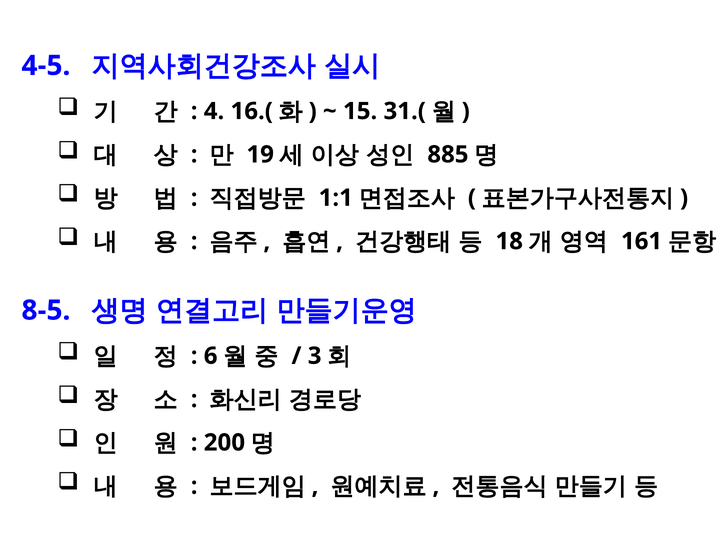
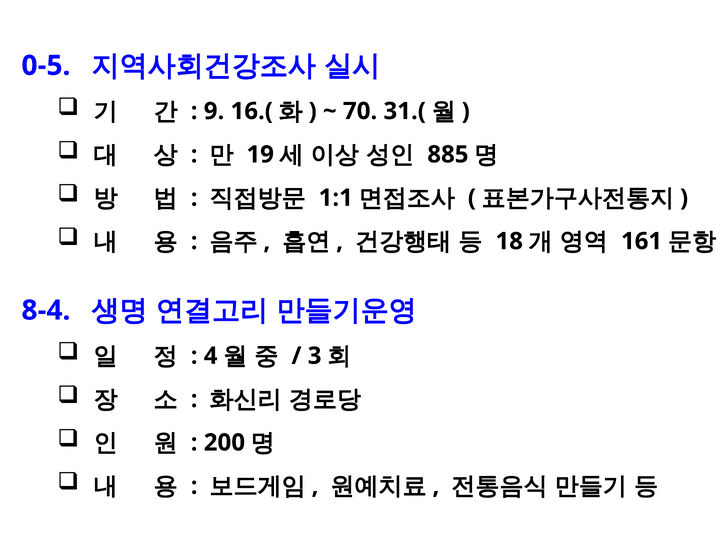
4-5: 4-5 -> 0-5
4: 4 -> 9
15: 15 -> 70
8-5: 8-5 -> 8-4
6: 6 -> 4
